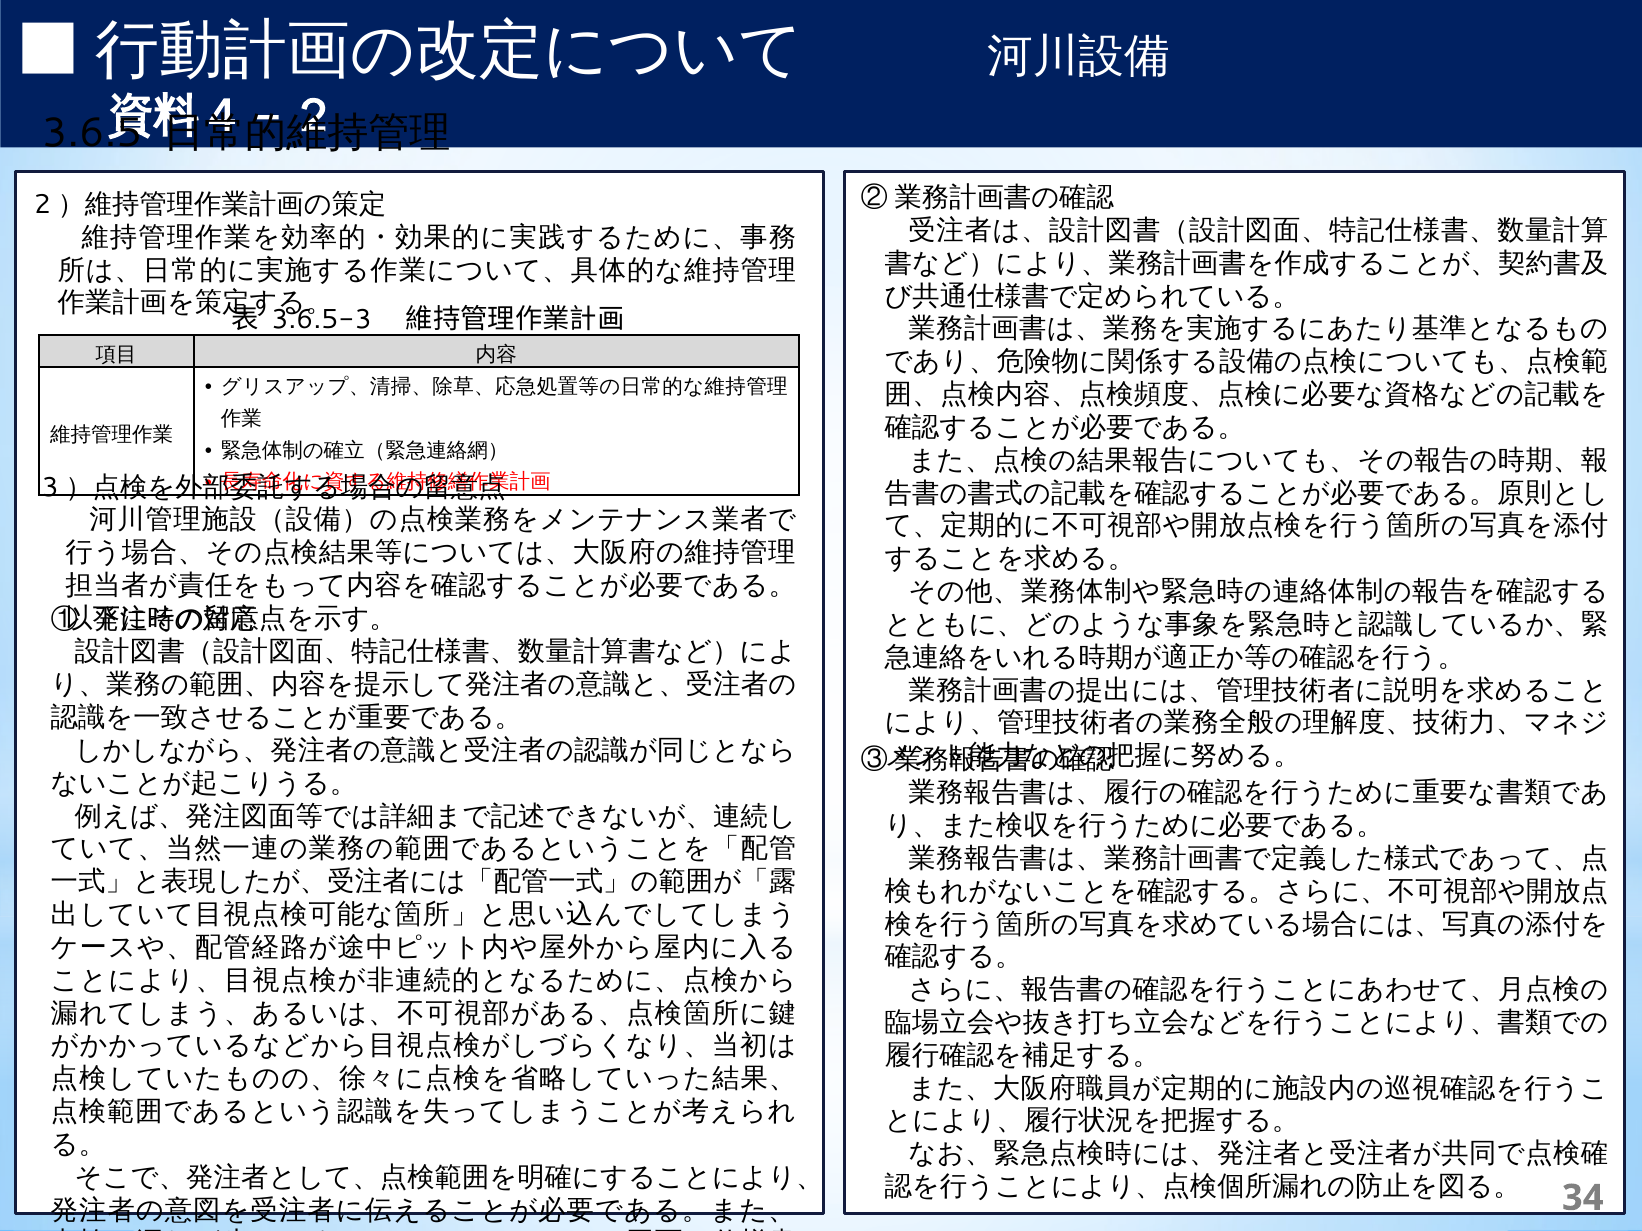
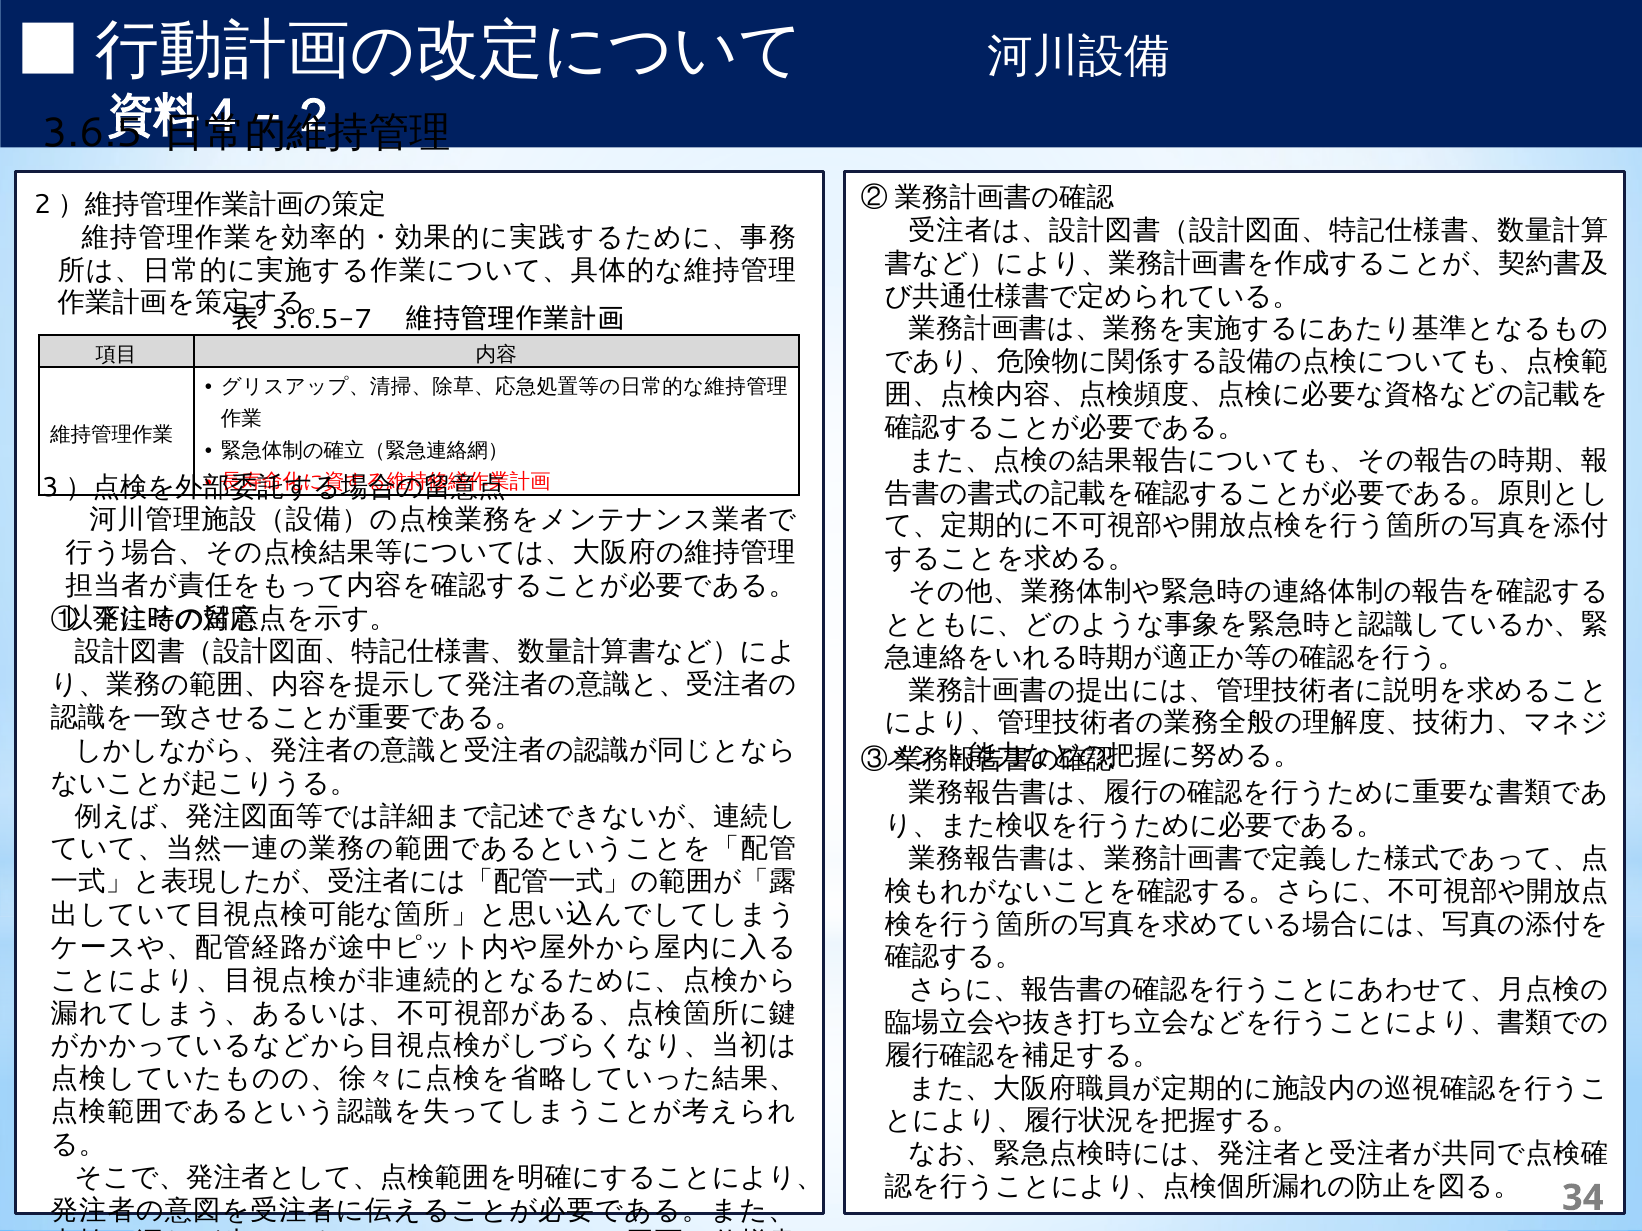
3.6.5-3: 3.6.5-3 -> 3.6.5-7
